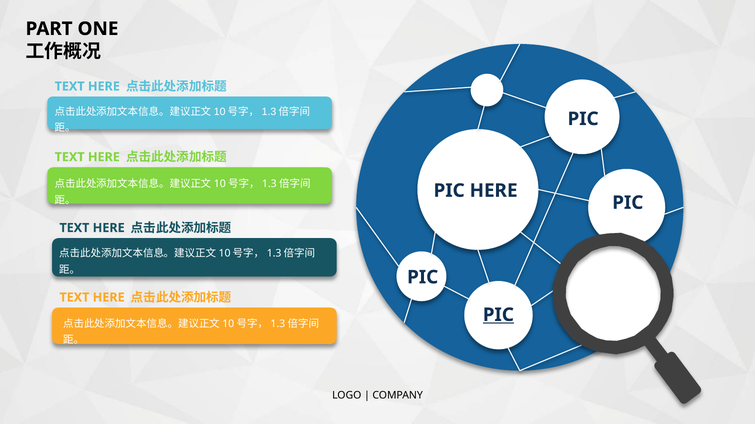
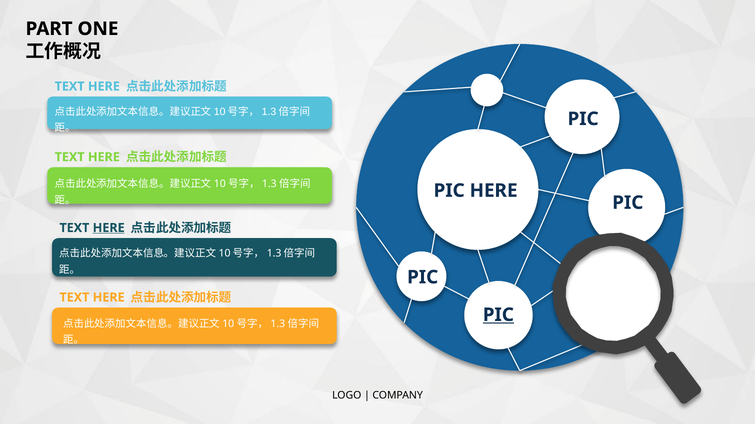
HERE at (109, 228) underline: none -> present
